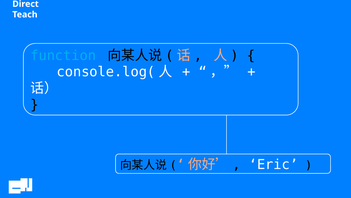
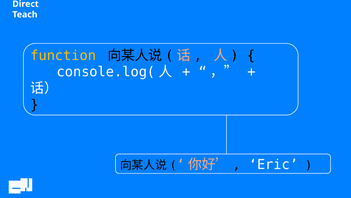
function colour: light blue -> yellow
